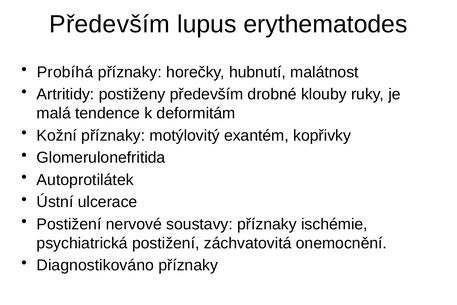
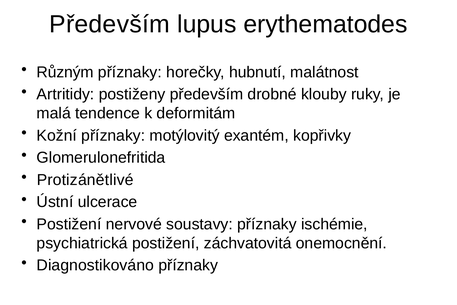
Probíhá: Probíhá -> Různým
Autoprotilátek: Autoprotilátek -> Protizánětlivé
